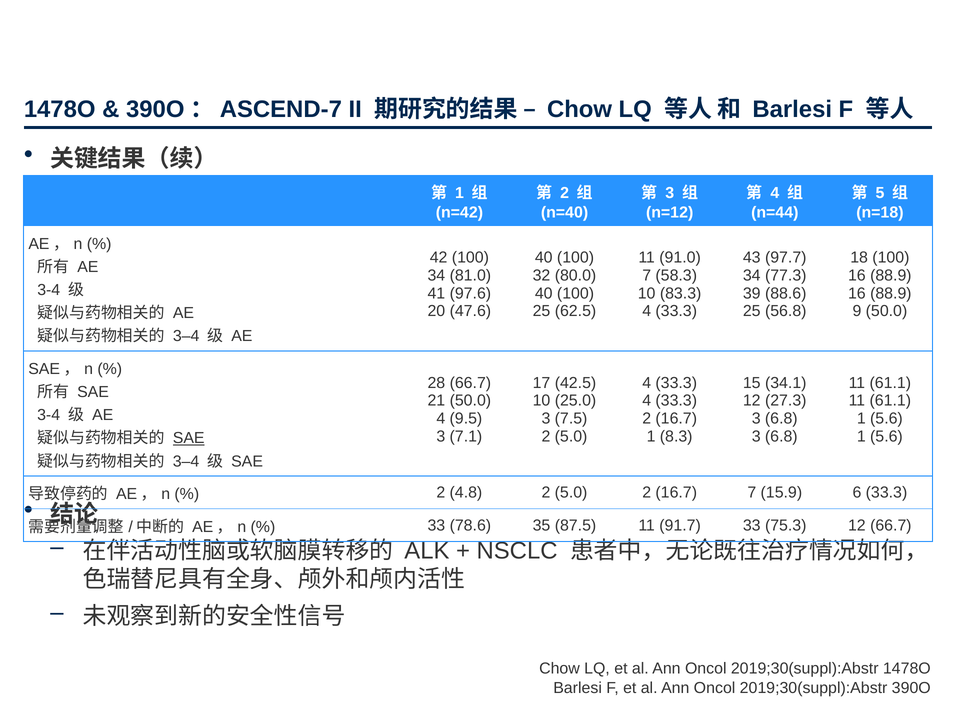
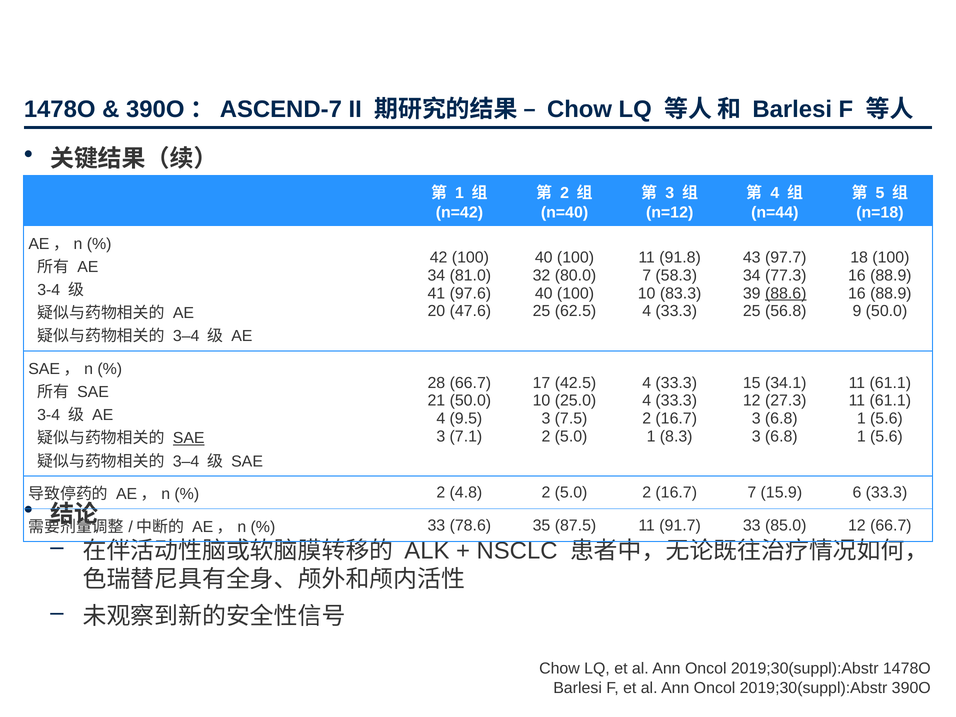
91.0: 91.0 -> 91.8
88.6 underline: none -> present
75.3: 75.3 -> 85.0
